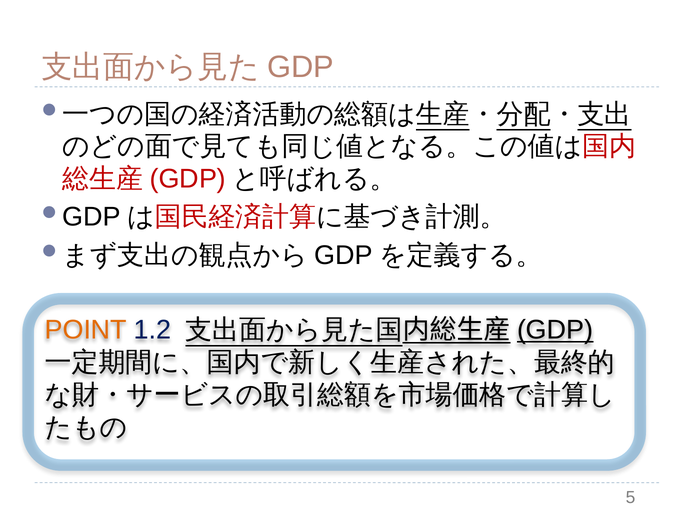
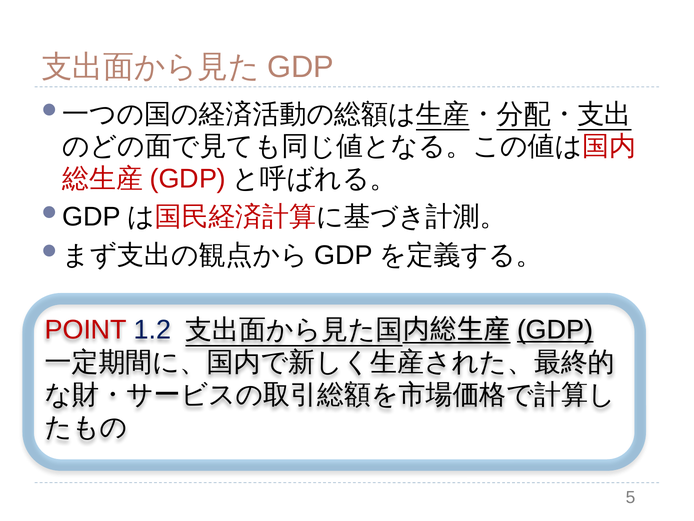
POINT colour: orange -> red
